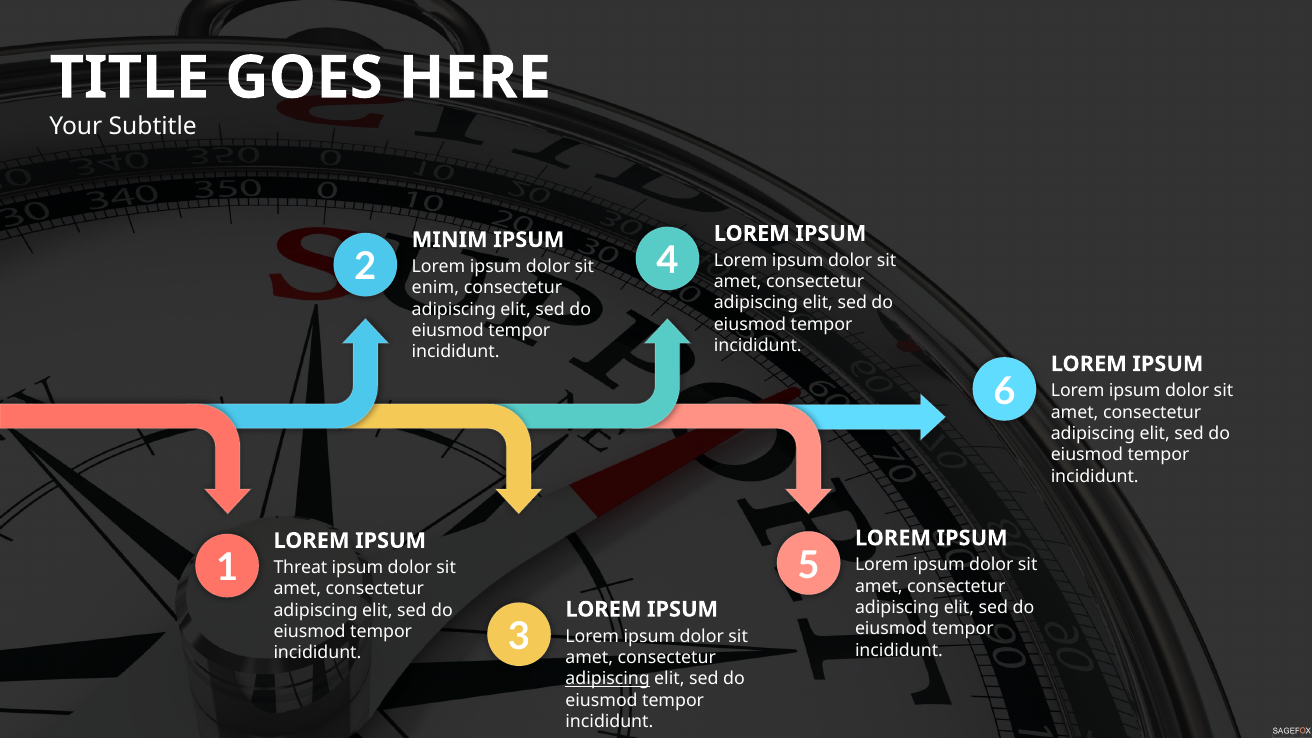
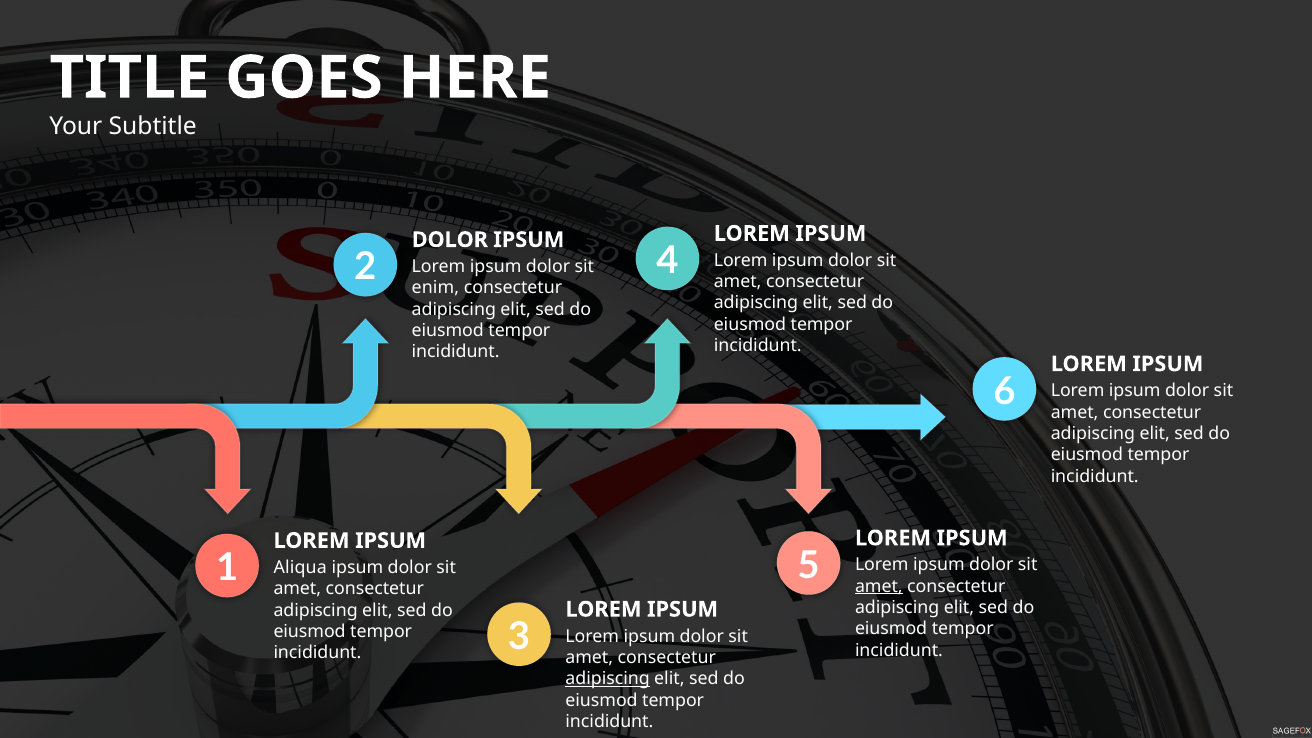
MINIM at (450, 240): MINIM -> DOLOR
Threat: Threat -> Aliqua
amet at (879, 586) underline: none -> present
